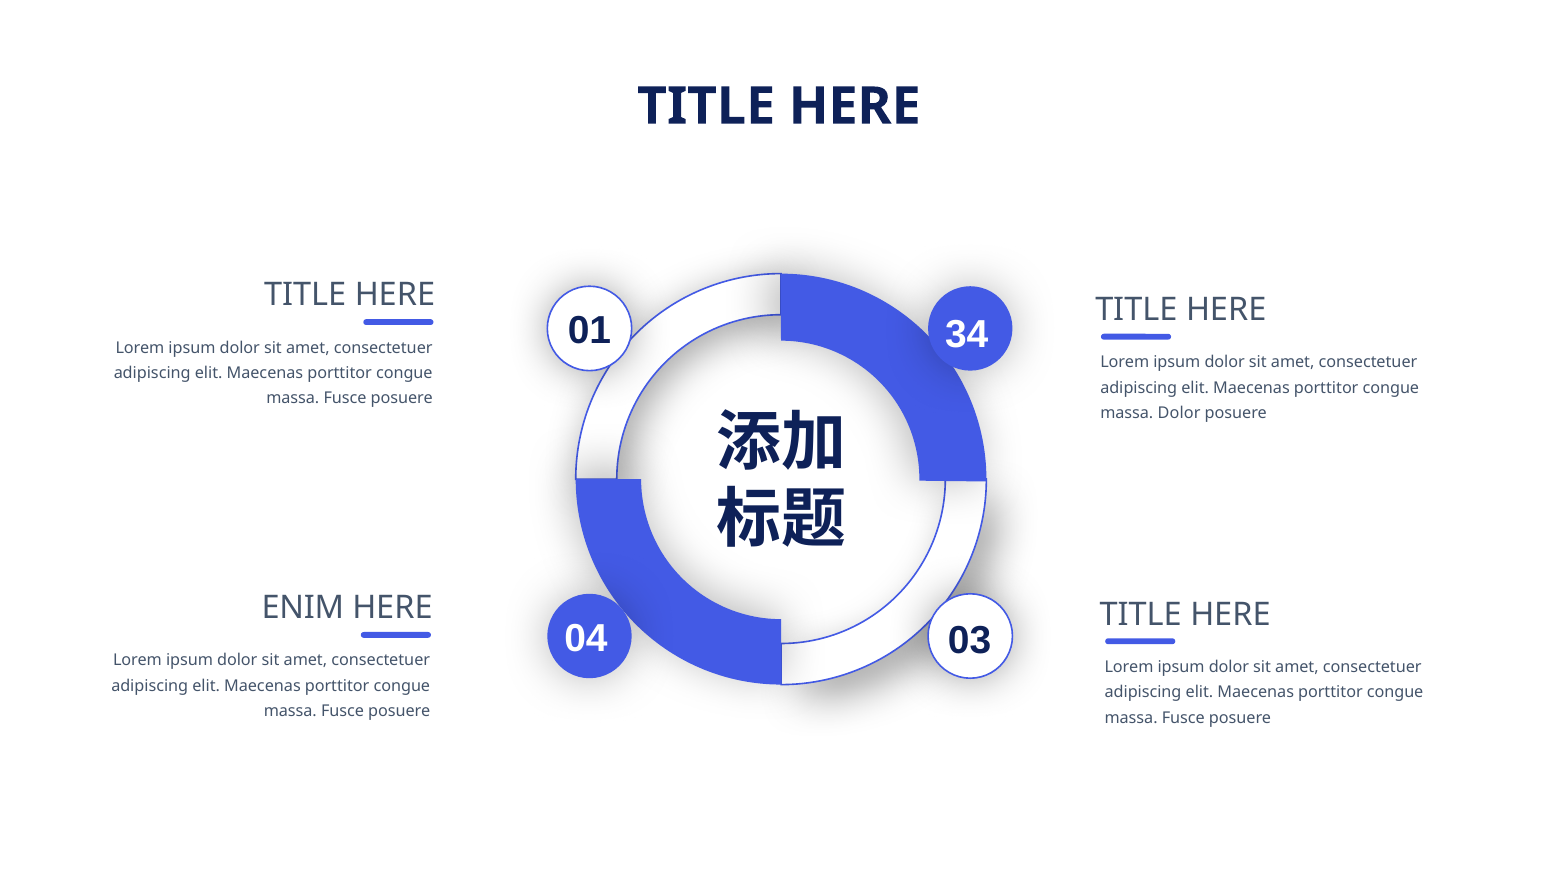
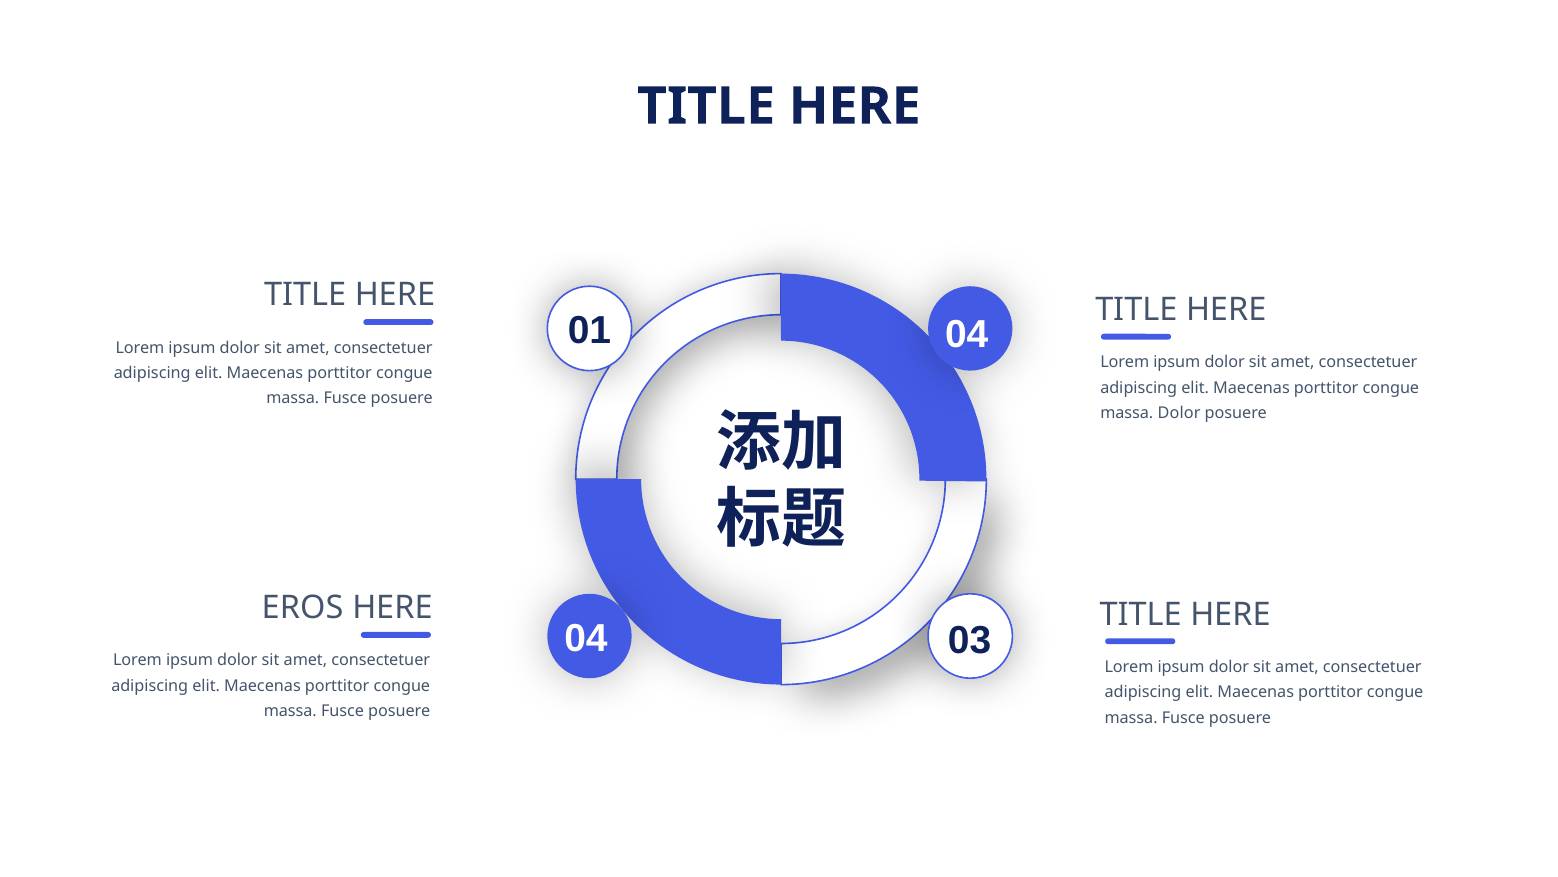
01 34: 34 -> 04
ENIM: ENIM -> EROS
